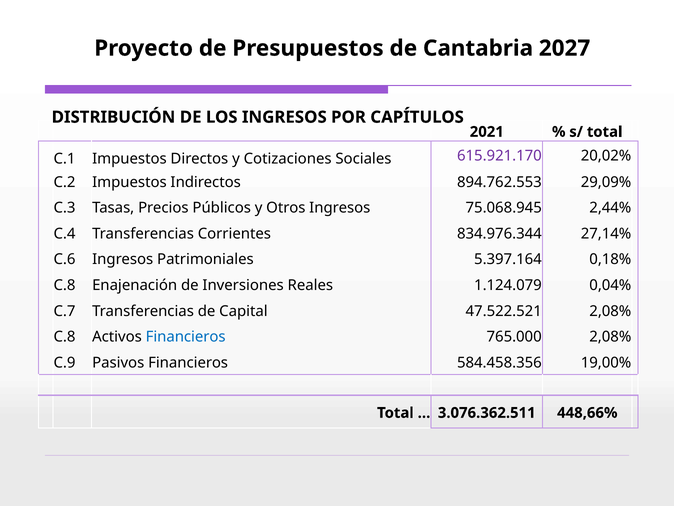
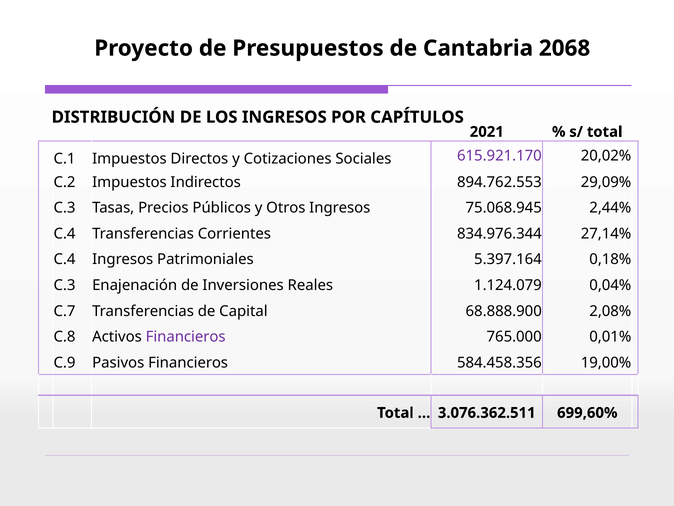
2027: 2027 -> 2068
C.6 at (65, 259): C.6 -> C.4
C.8 at (65, 285): C.8 -> C.3
47.522.521: 47.522.521 -> 68.888.900
Financieros at (186, 337) colour: blue -> purple
765.000 2,08%: 2,08% -> 0,01%
448,66%: 448,66% -> 699,60%
